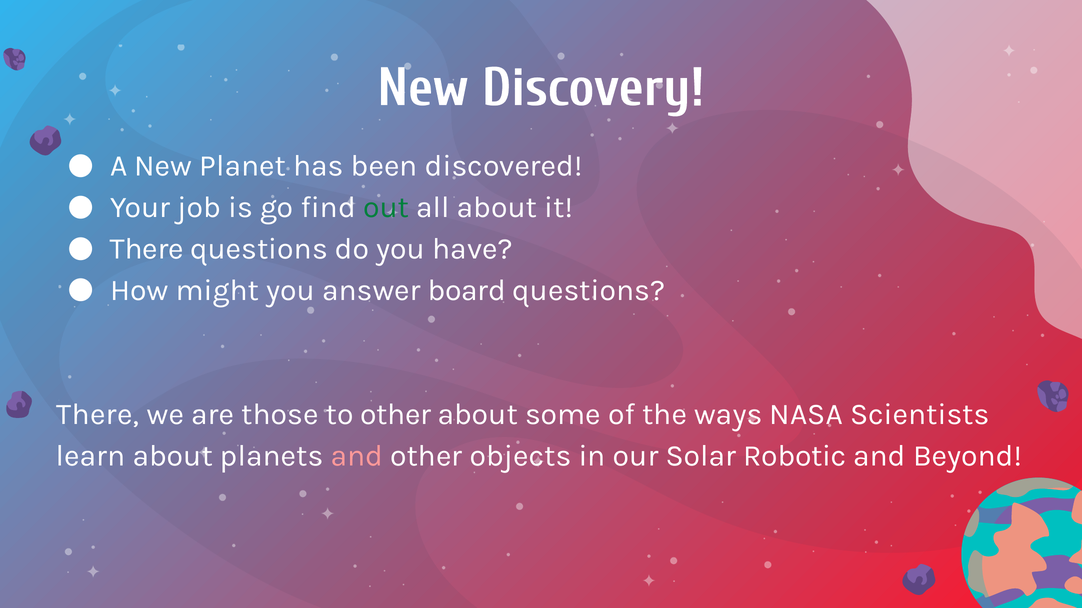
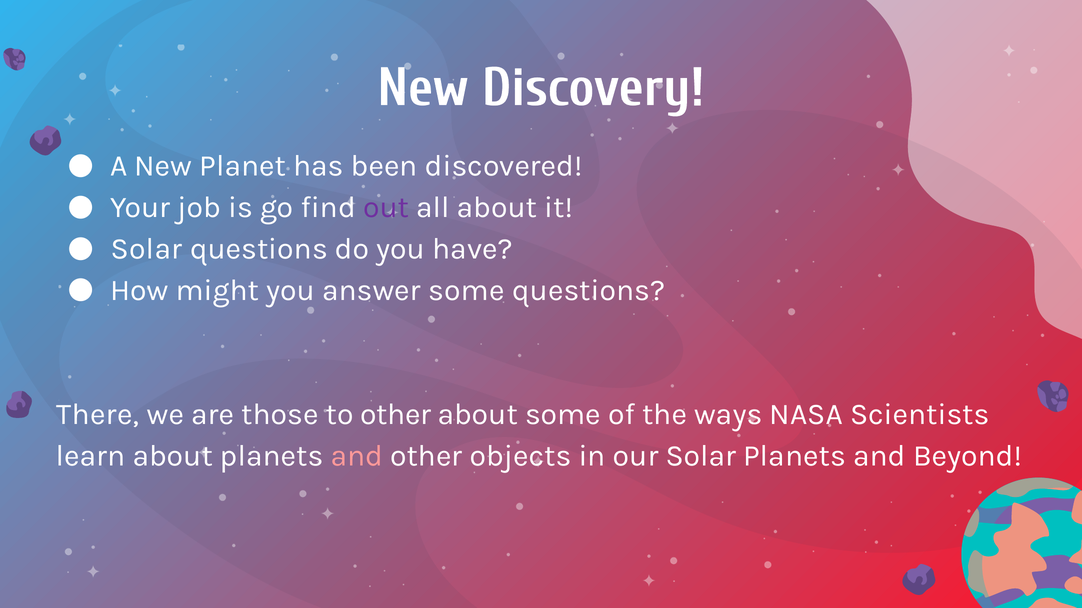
out colour: green -> purple
There at (147, 249): There -> Solar
answer board: board -> some
Solar Robotic: Robotic -> Planets
